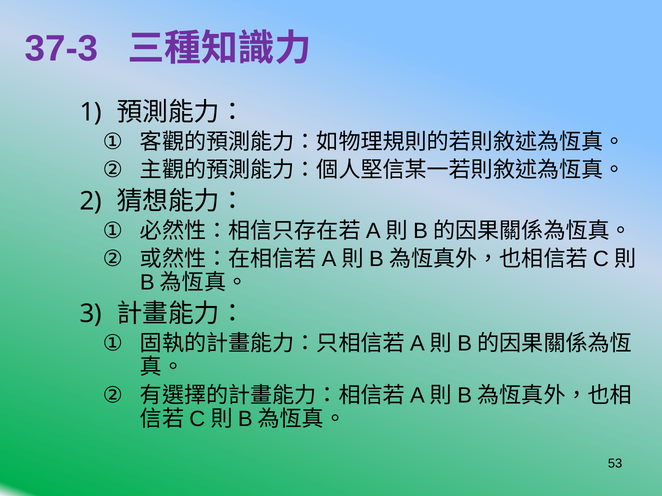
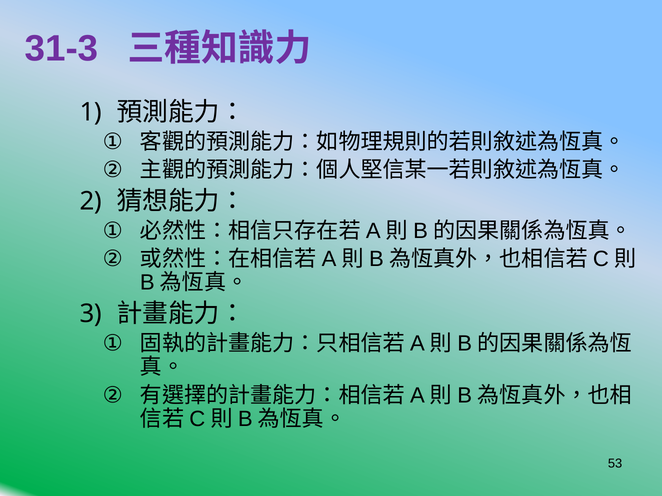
37-3: 37-3 -> 31-3
